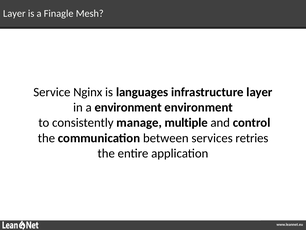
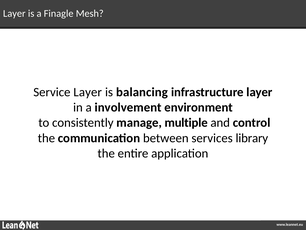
Service Nginx: Nginx -> Layer
languages: languages -> balancing
a environment: environment -> involvement
retries: retries -> library
